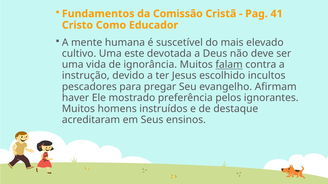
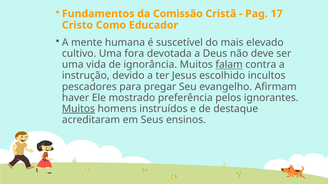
41: 41 -> 17
este: este -> fora
Muitos at (78, 109) underline: none -> present
